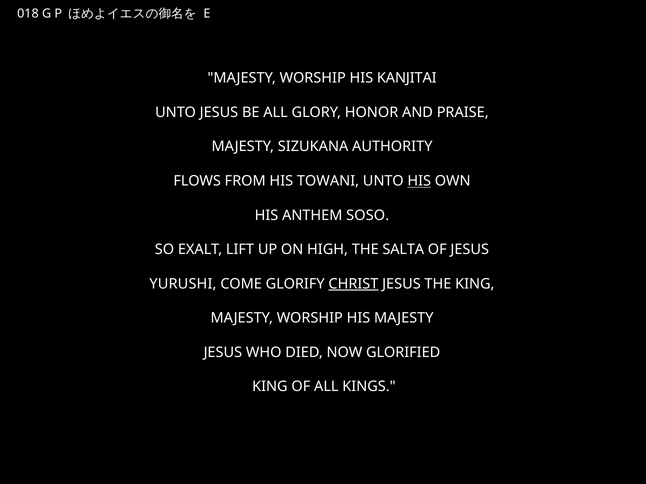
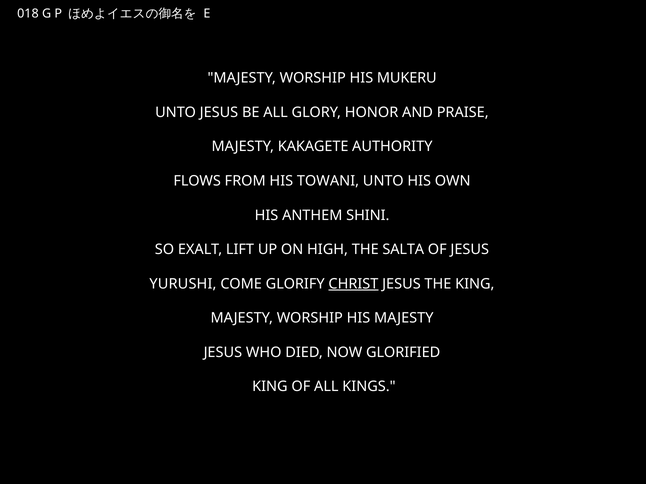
KANJITAI: KANJITAI -> MUKERU
SIZUKANA: SIZUKANA -> KAKAGETE
HIS at (419, 181) underline: present -> none
SOSO: SOSO -> SHINI
